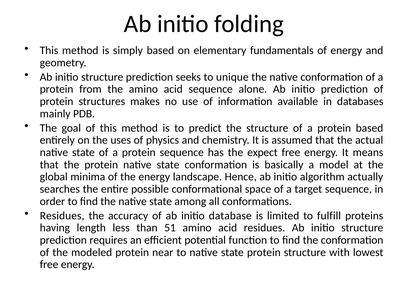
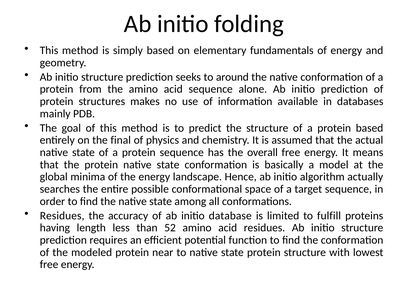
unique: unique -> around
uses: uses -> final
expect: expect -> overall
51: 51 -> 52
